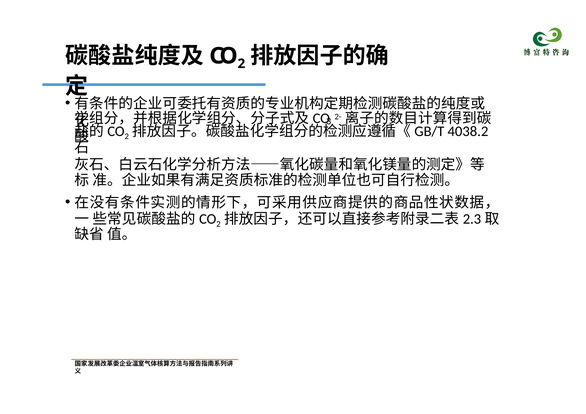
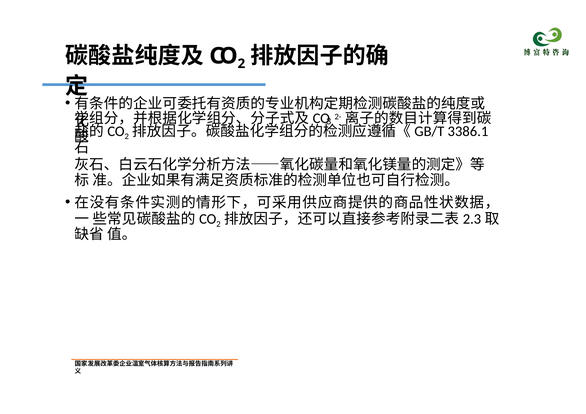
4038.2: 4038.2 -> 3386.1
